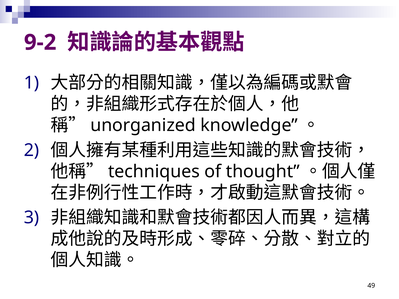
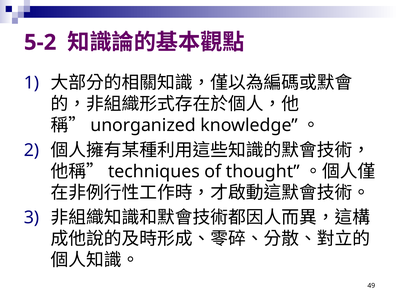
9-2: 9-2 -> 5-2
